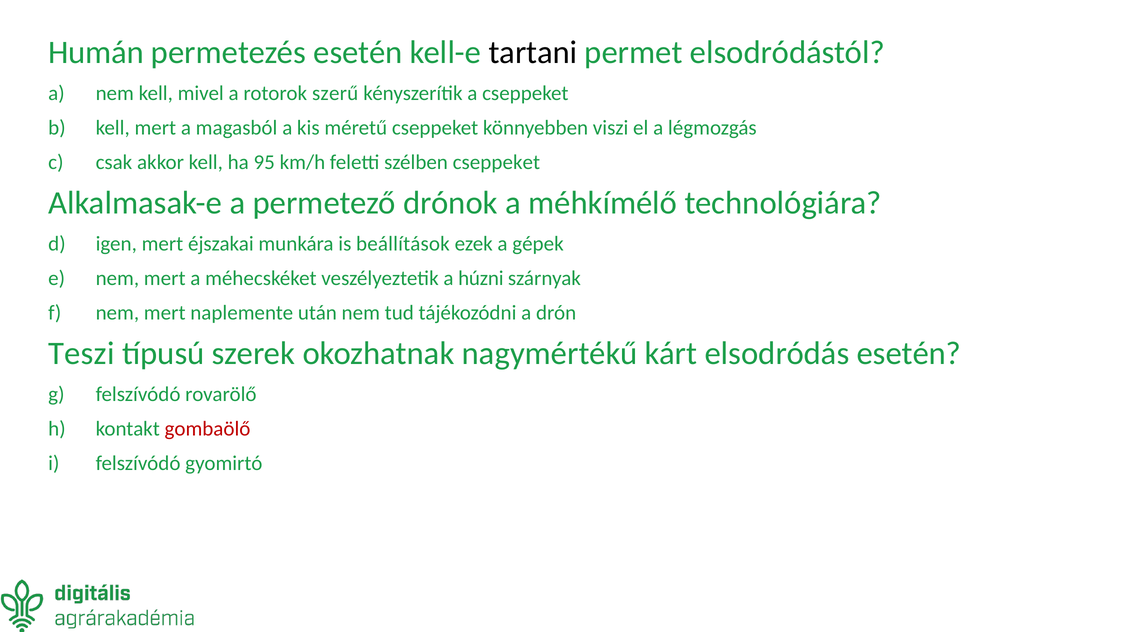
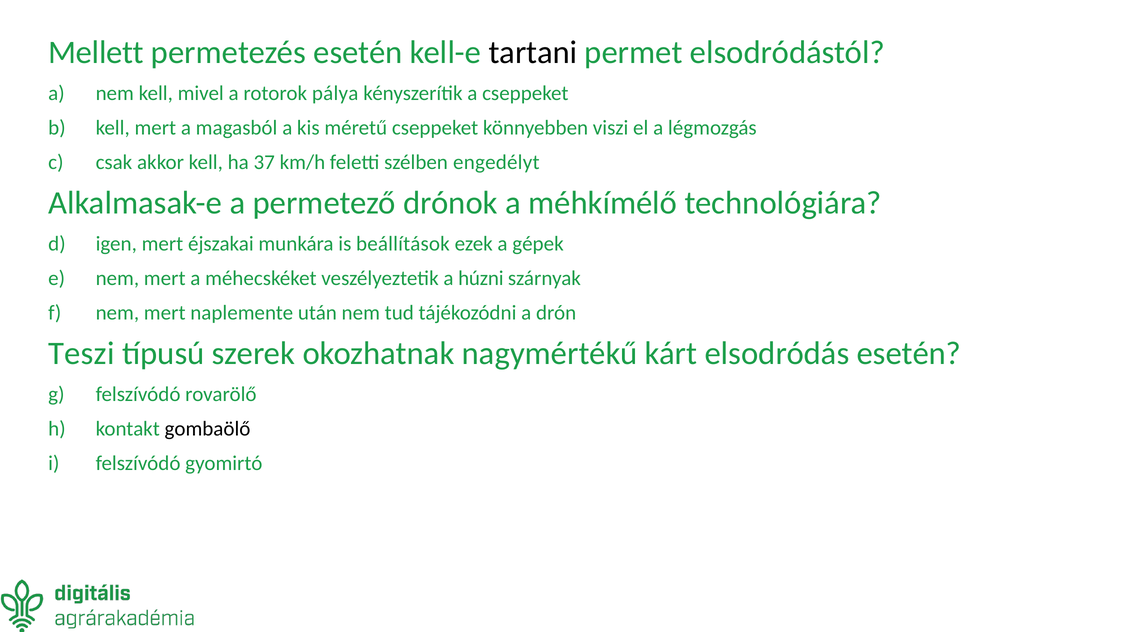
Humán: Humán -> Mellett
szerű: szerű -> pálya
95: 95 -> 37
szélben cseppeket: cseppeket -> engedélyt
gombaölő colour: red -> black
